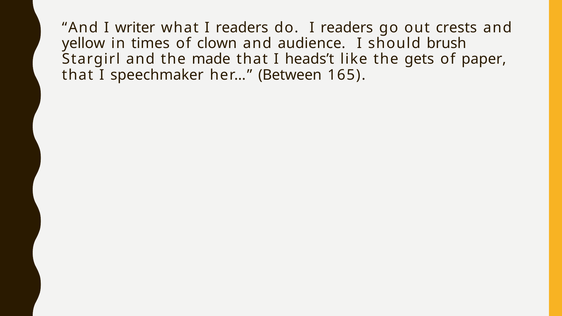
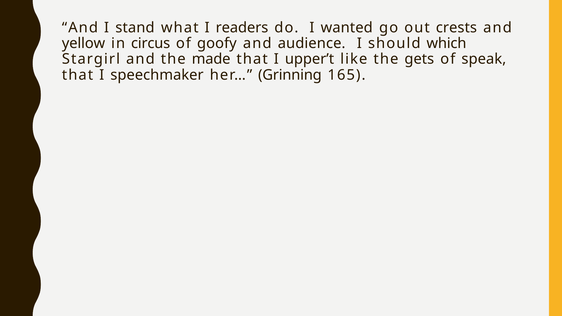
writer: writer -> stand
do I readers: readers -> wanted
times: times -> circus
clown: clown -> goofy
brush: brush -> which
heads’t: heads’t -> upper’t
paper: paper -> speak
Between: Between -> Grinning
